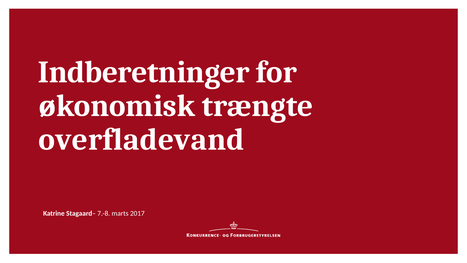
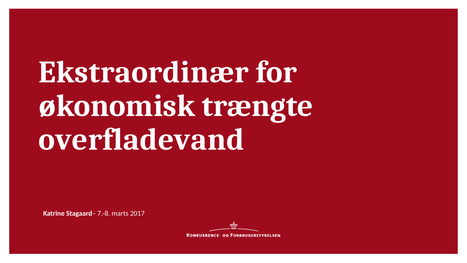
Indberetninger: Indberetninger -> Ekstraordinær
